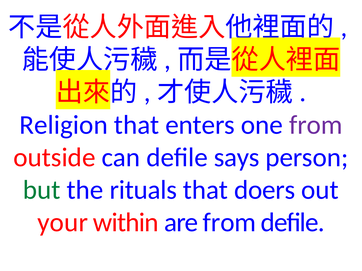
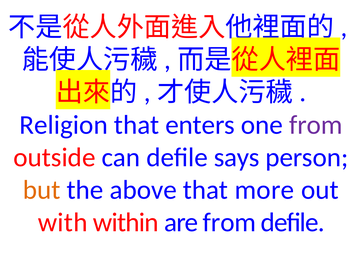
but colour: green -> orange
rituals: rituals -> above
doers: doers -> more
your: your -> with
